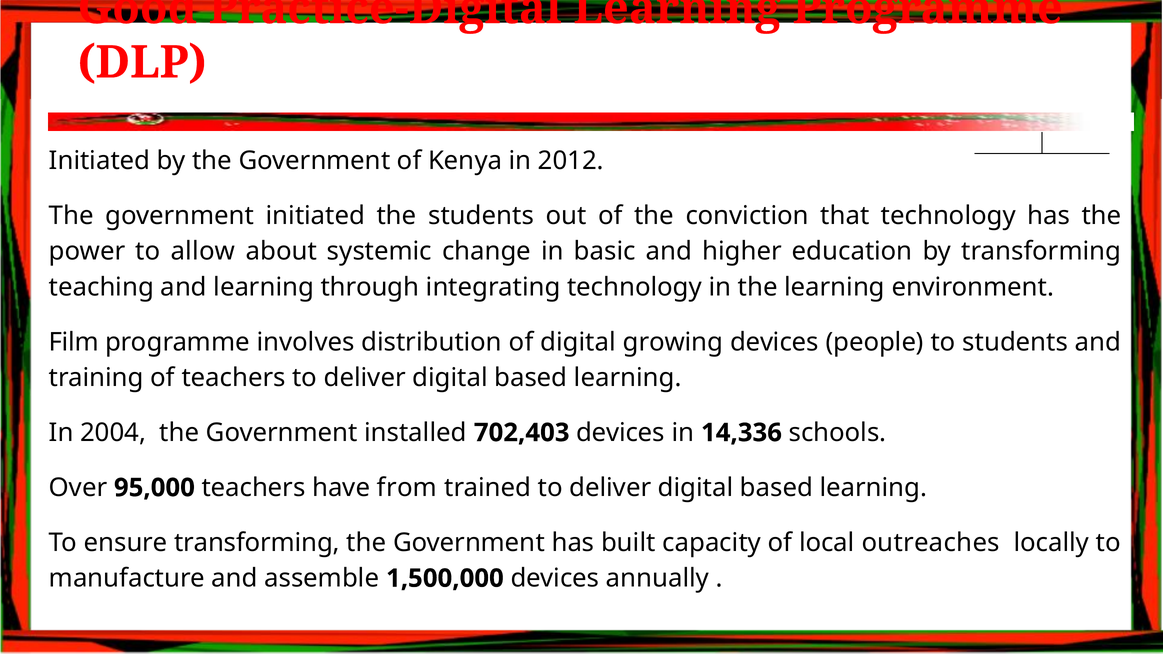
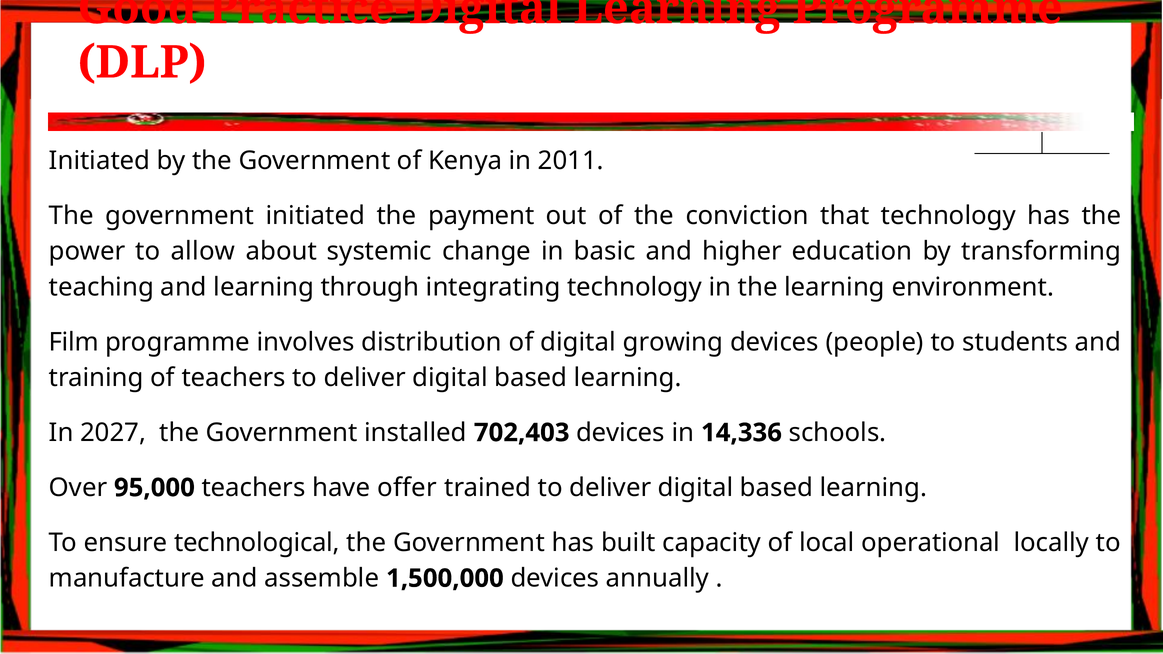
2012: 2012 -> 2011
the students: students -> payment
2004: 2004 -> 2027
from: from -> offer
ensure transforming: transforming -> technological
outreaches: outreaches -> operational
